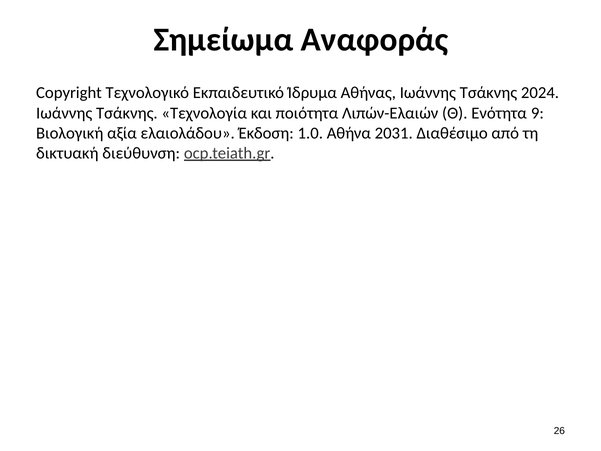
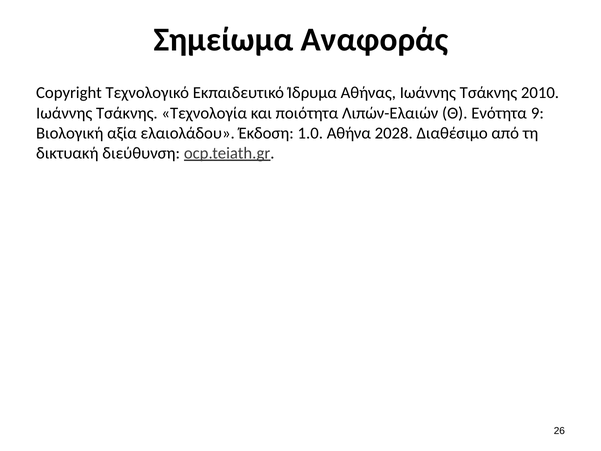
2024: 2024 -> 2010
2031: 2031 -> 2028
